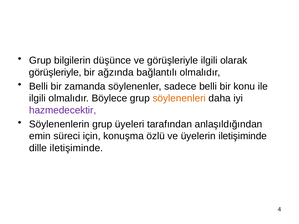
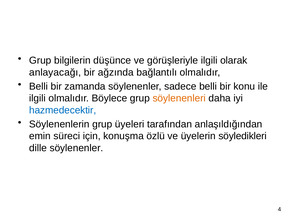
görüşleriyle at (55, 72): görüşleriyle -> anlayacağı
hazmedecektir colour: purple -> blue
üyelerin iletişiminde: iletişiminde -> söyledikleri
dille iletişiminde: iletişiminde -> söylenenler
